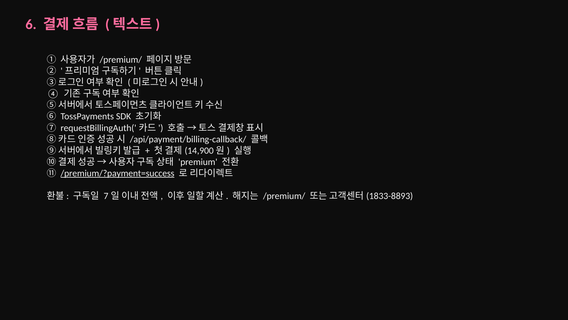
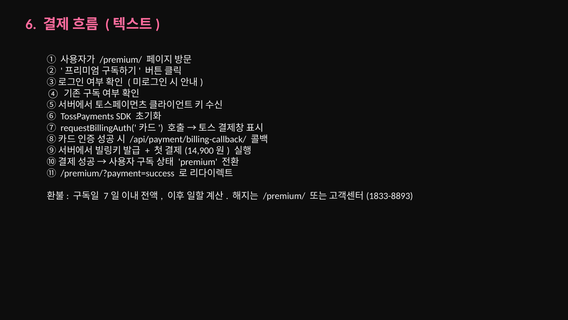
/premium/?payment=success underline: present -> none
